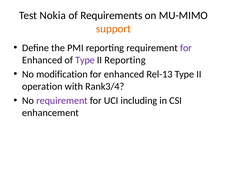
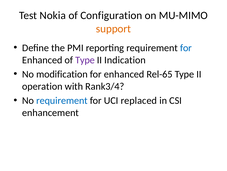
Requirements: Requirements -> Configuration
for at (186, 48) colour: purple -> blue
II Reporting: Reporting -> Indication
Rel-13: Rel-13 -> Rel-65
requirement at (62, 100) colour: purple -> blue
including: including -> replaced
